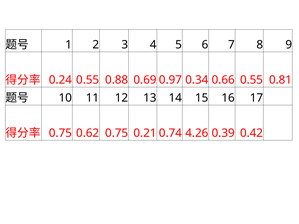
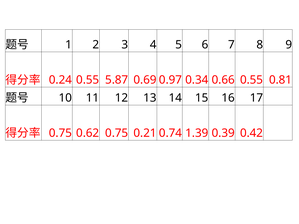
0.88: 0.88 -> 5.87
4.26: 4.26 -> 1.39
